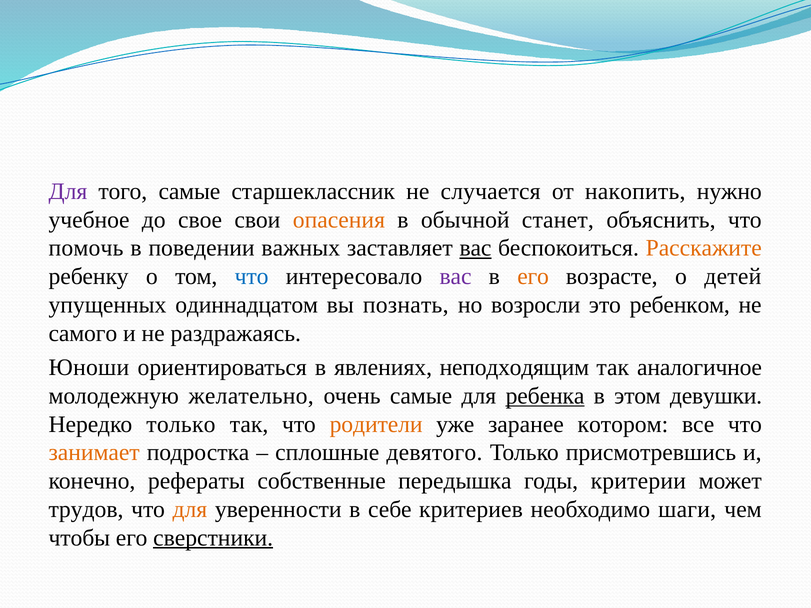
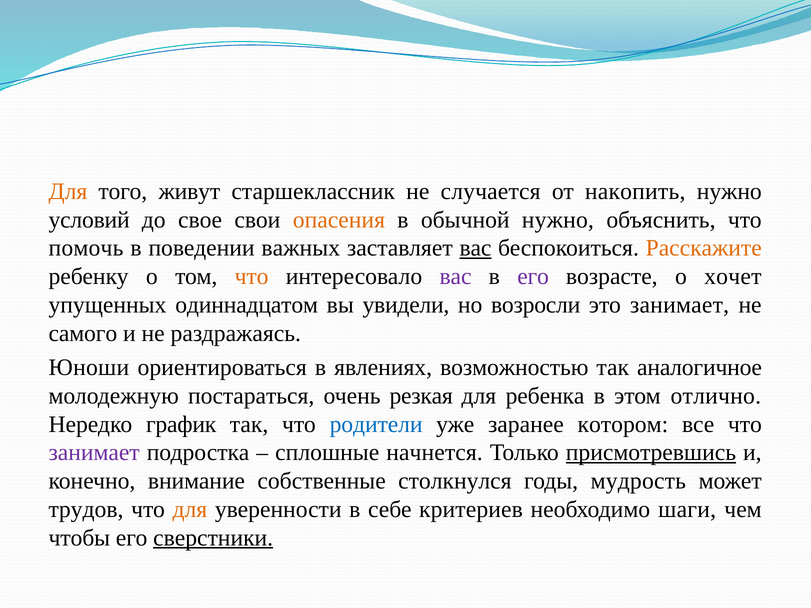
Для at (68, 191) colour: purple -> orange
того самые: самые -> живут
учебное: учебное -> условий
обычной станет: станет -> нужно
что at (252, 277) colour: blue -> orange
его at (533, 277) colour: orange -> purple
детей: детей -> хочет
познать: познать -> увидели
это ребенком: ребенком -> занимает
неподходящим: неподходящим -> возможностью
желательно: желательно -> постараться
очень самые: самые -> резкая
ребенка underline: present -> none
девушки: девушки -> отлично
Нередко только: только -> график
родители colour: orange -> blue
занимает at (94, 453) colour: orange -> purple
девятого: девятого -> начнется
присмотревшись underline: none -> present
рефераты: рефераты -> внимание
передышка: передышка -> столкнулся
критерии: критерии -> мудрость
